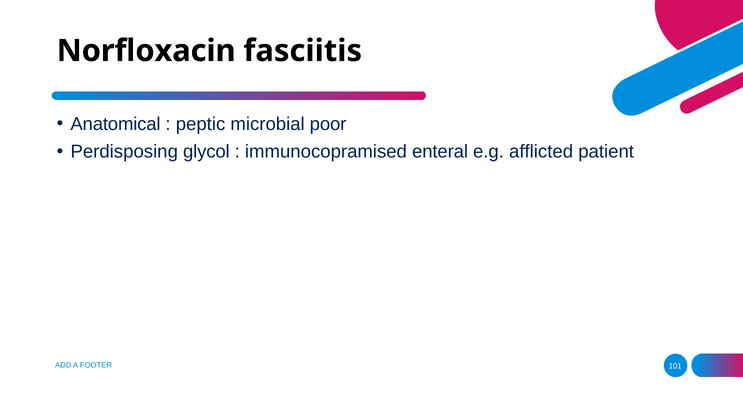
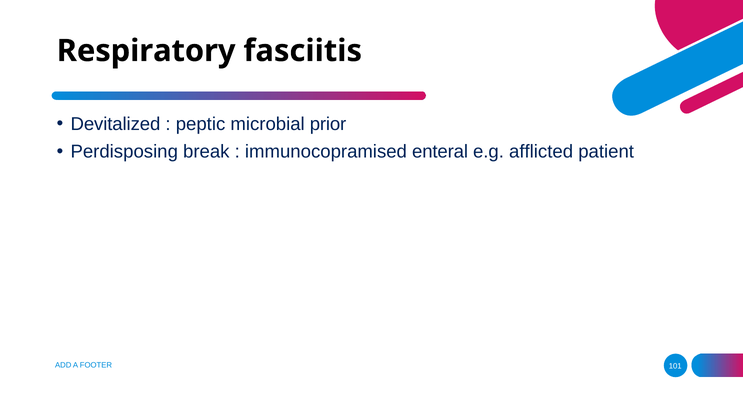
Norfloxacin: Norfloxacin -> Respiratory
Anatomical: Anatomical -> Devitalized
poor: poor -> prior
glycol: glycol -> break
